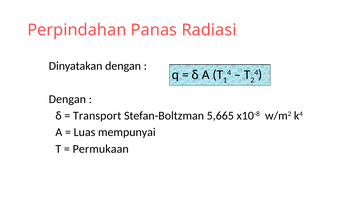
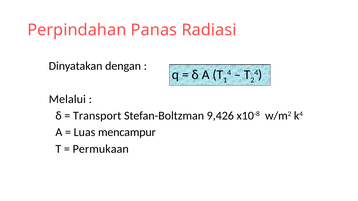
Dengan at (67, 99): Dengan -> Melalui
5,665: 5,665 -> 9,426
mempunyai: mempunyai -> mencampur
